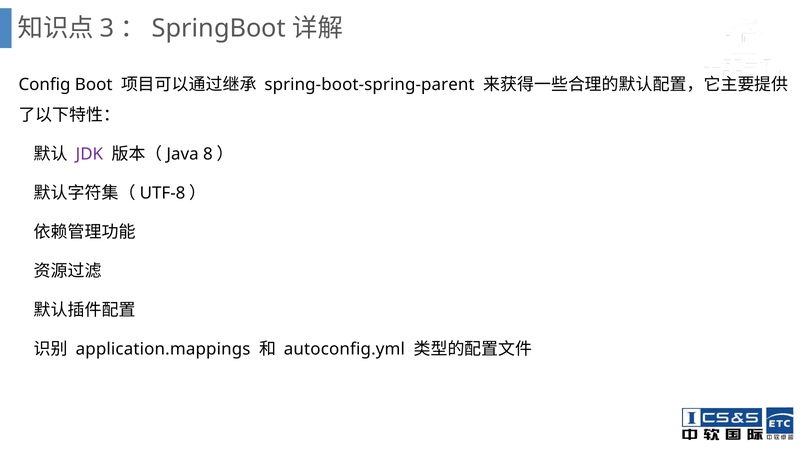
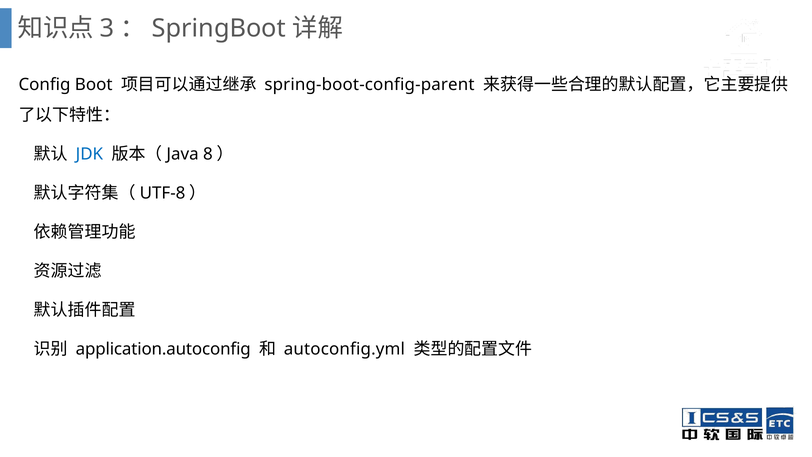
spring-boot-spring-parent: spring-boot-spring-parent -> spring-boot-config-parent
JDK colour: purple -> blue
application.mappings: application.mappings -> application.autoconfig
